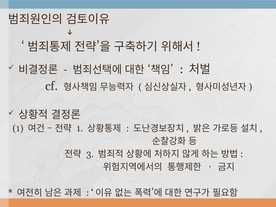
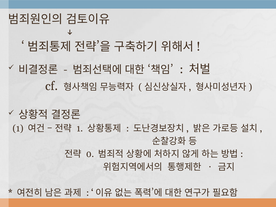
3: 3 -> 0
